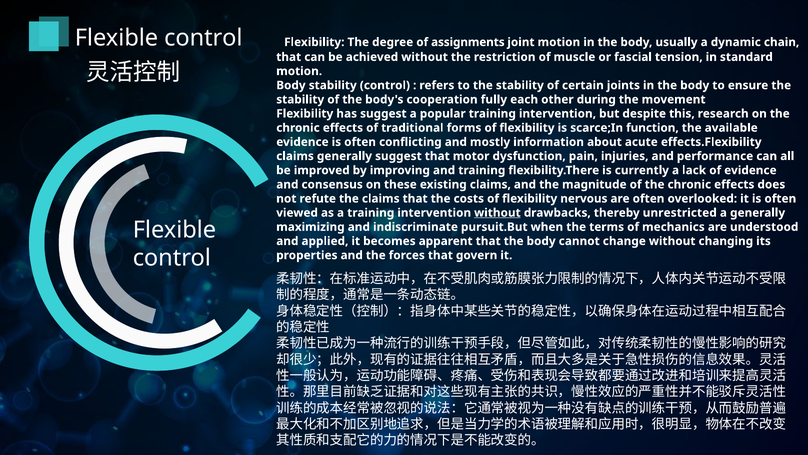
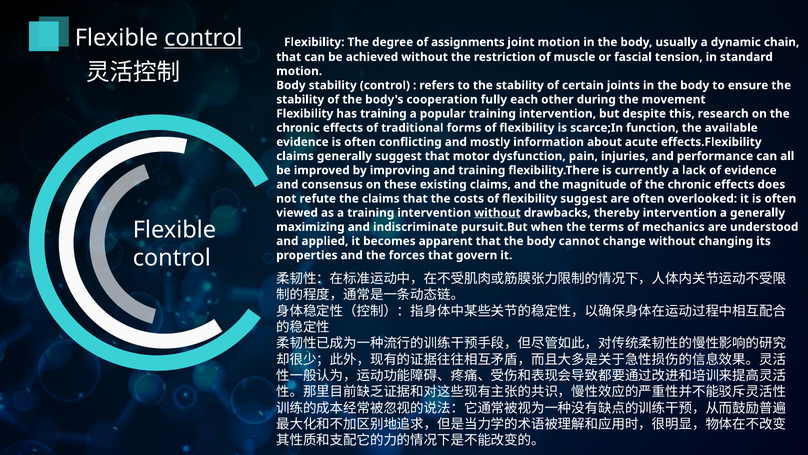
control at (203, 38) underline: none -> present
has suggest: suggest -> training
flexibility nervous: nervous -> suggest
thereby unrestricted: unrestricted -> intervention
